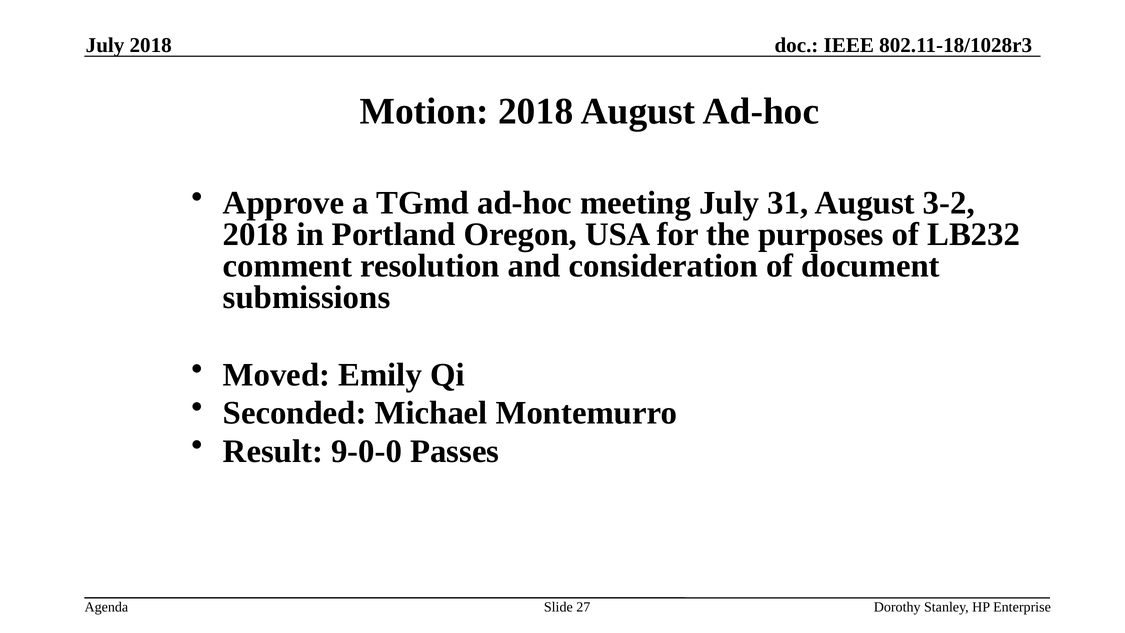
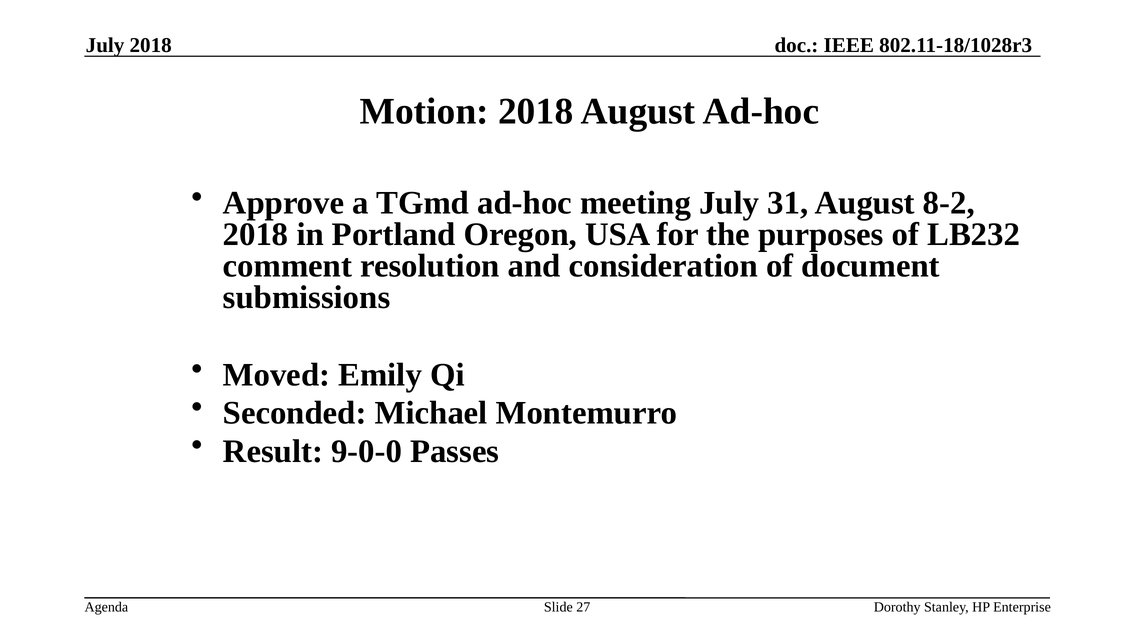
3-2: 3-2 -> 8-2
